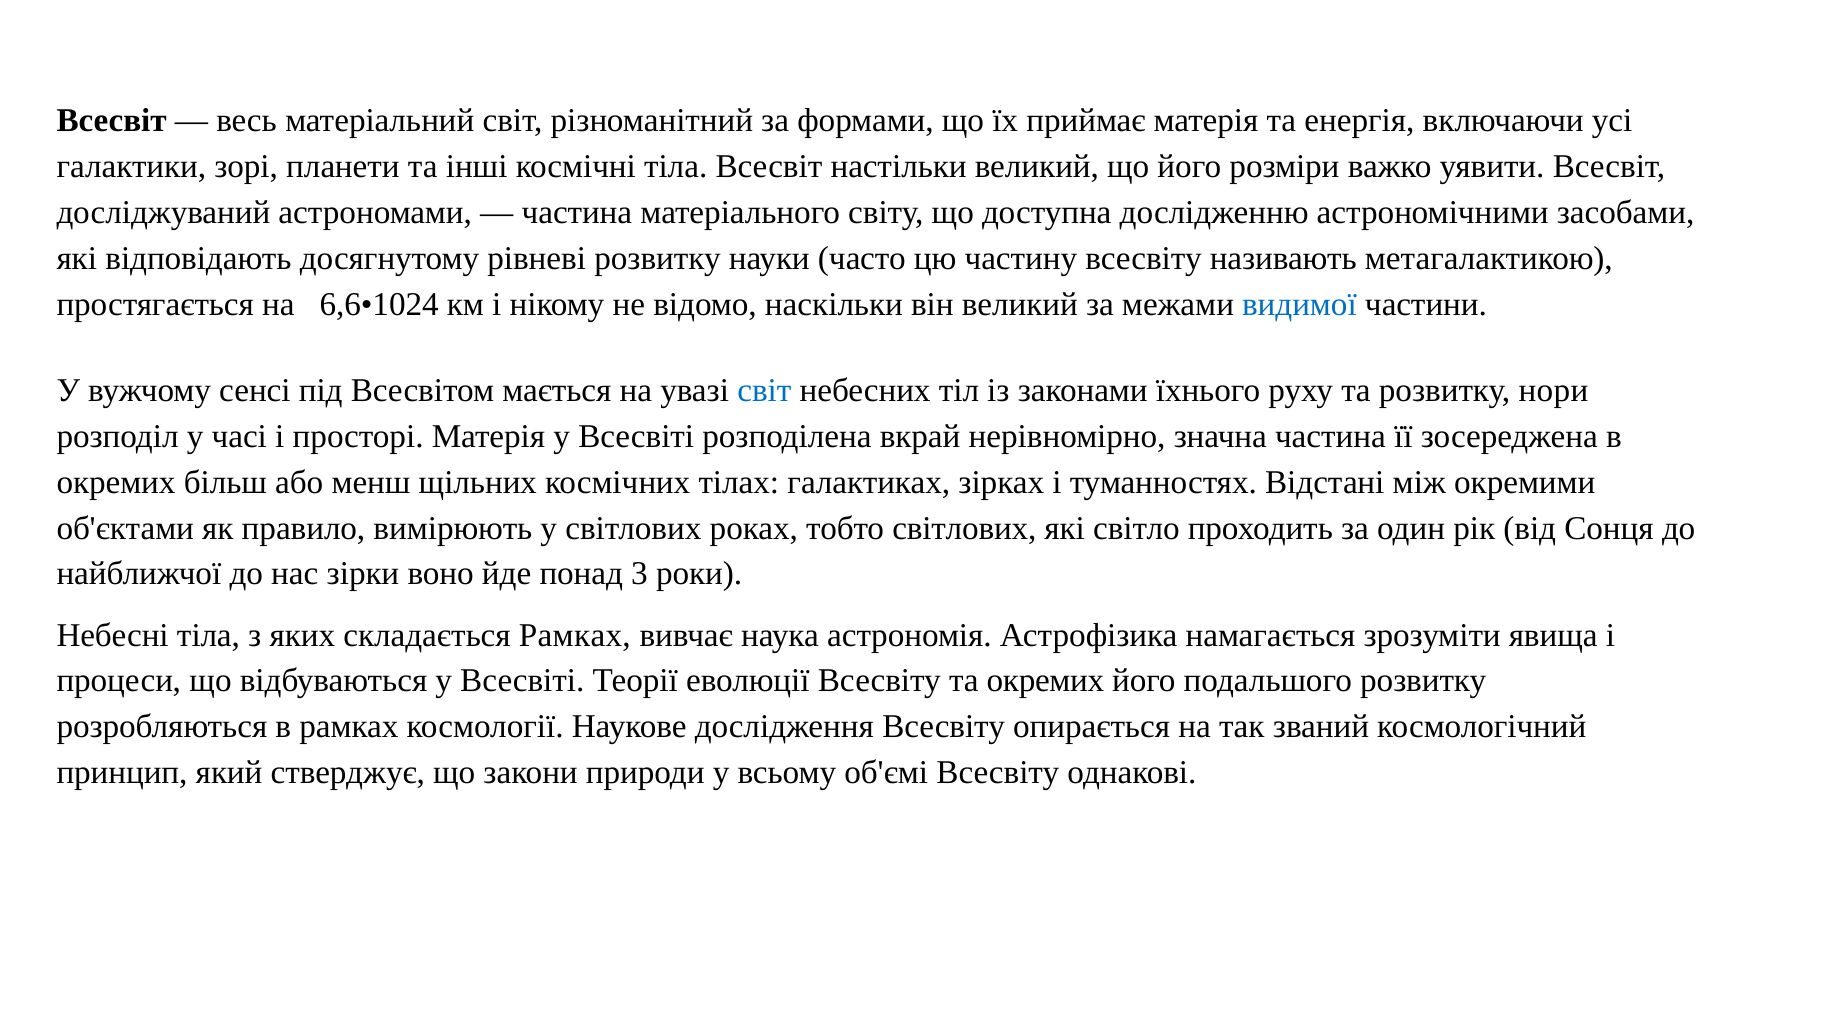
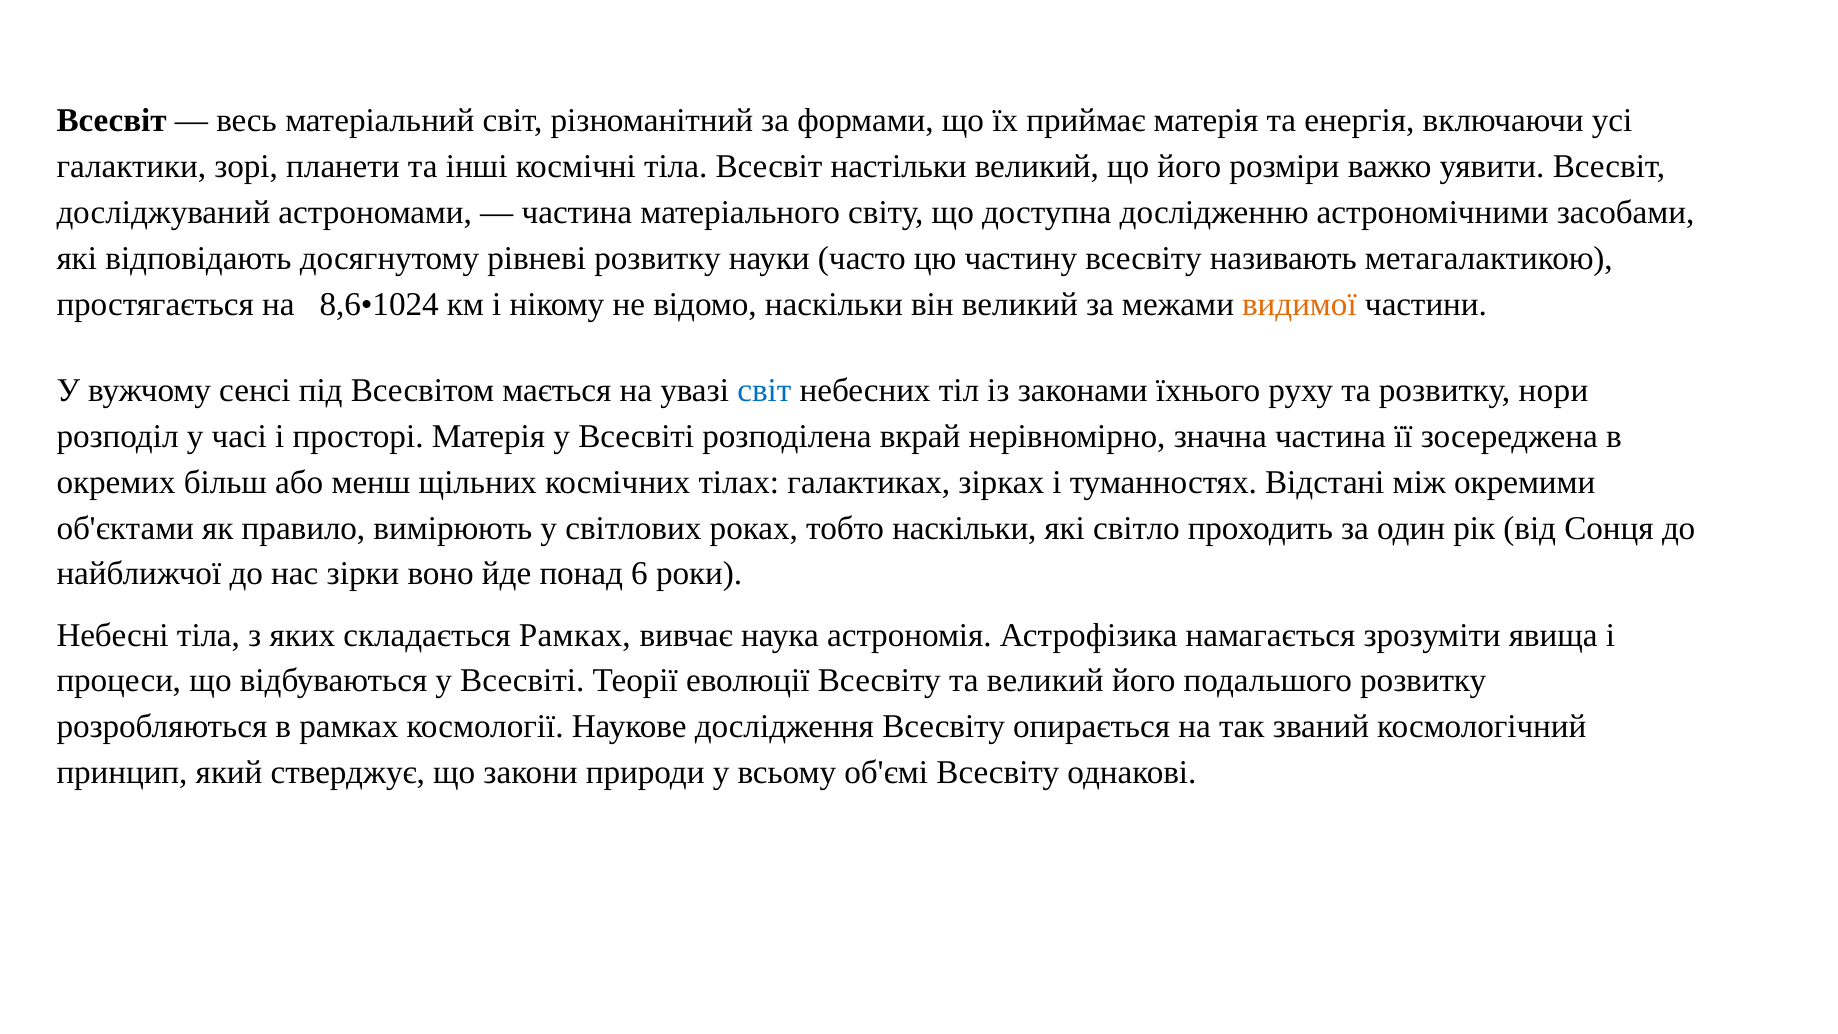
6,6•1024: 6,6•1024 -> 8,6•1024
видимої colour: blue -> orange
тобто світлових: світлових -> наскільки
3: 3 -> 6
та окремих: окремих -> великий
